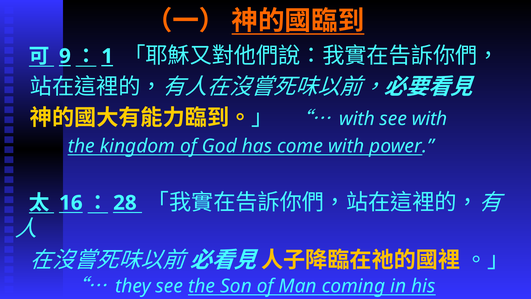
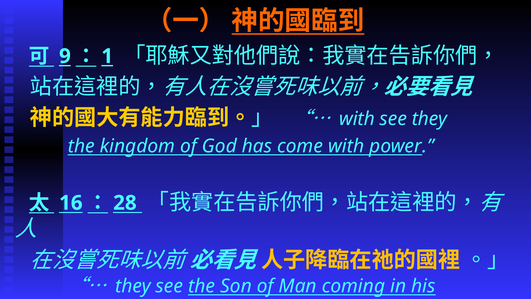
see with: with -> they
